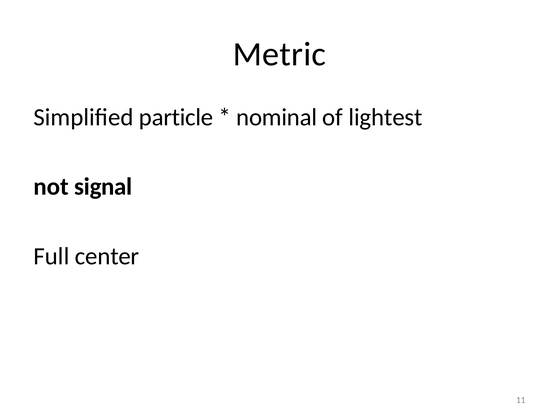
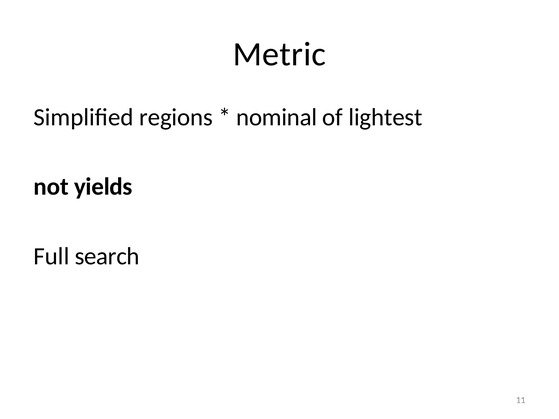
particle: particle -> regions
signal: signal -> yields
center: center -> search
